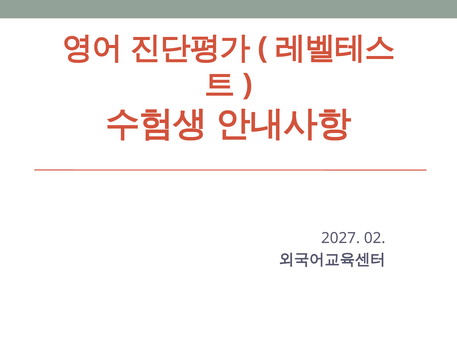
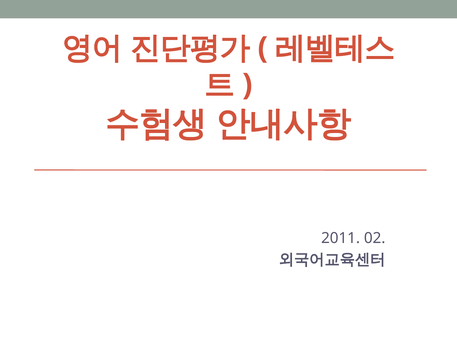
2027: 2027 -> 2011
